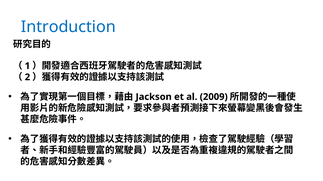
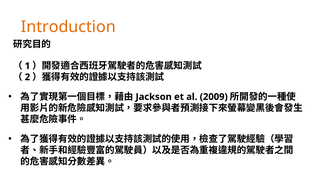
Introduction colour: blue -> orange
